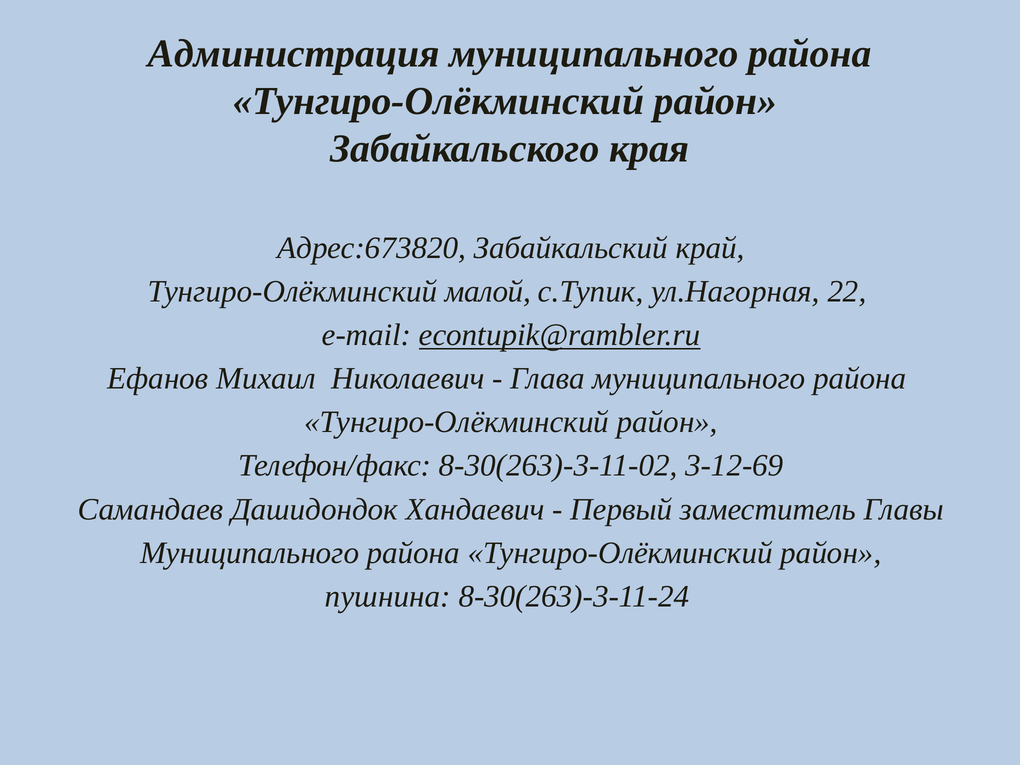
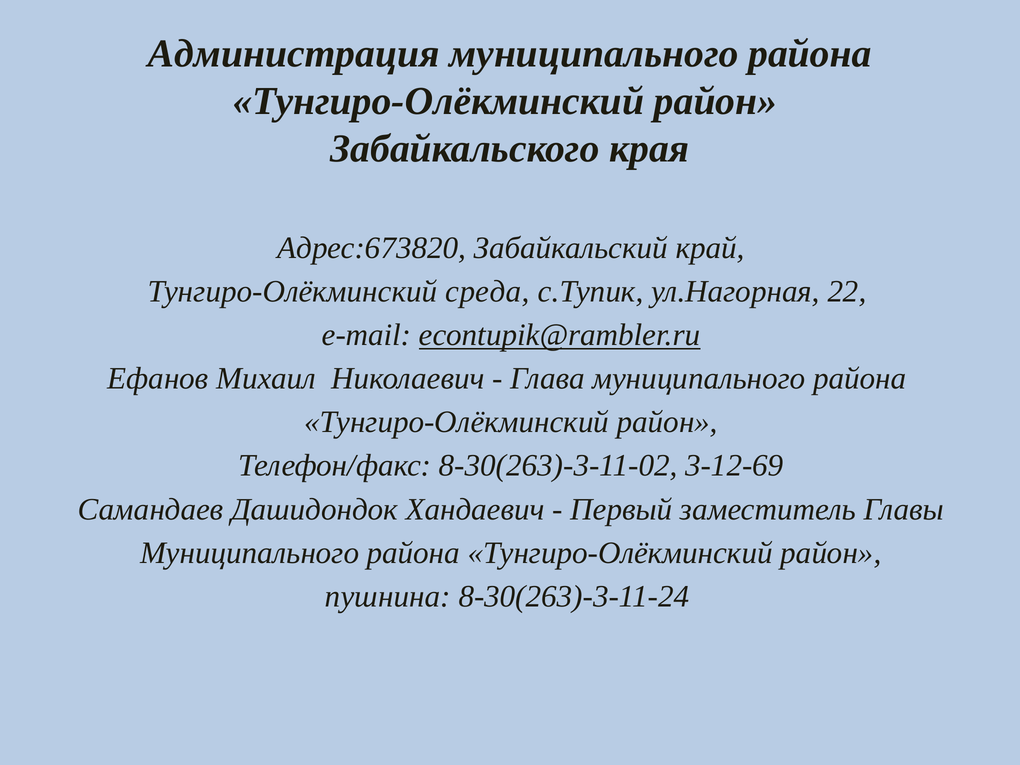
малой: малой -> среда
